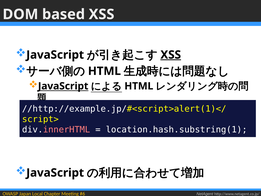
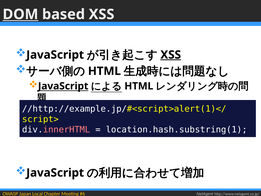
DOM underline: none -> present
